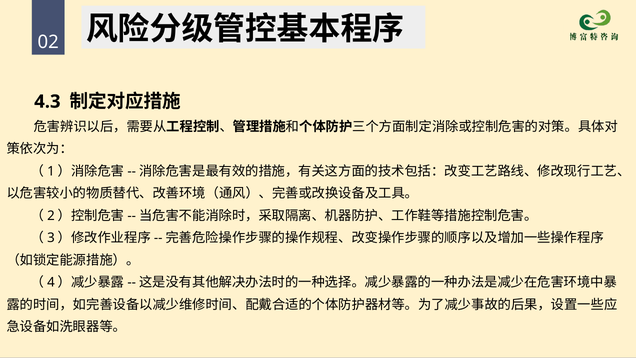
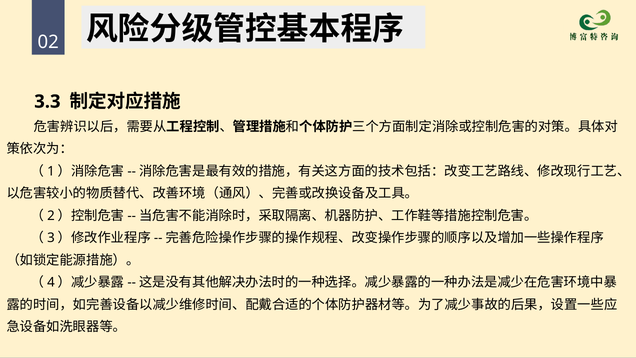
4.3: 4.3 -> 3.3
